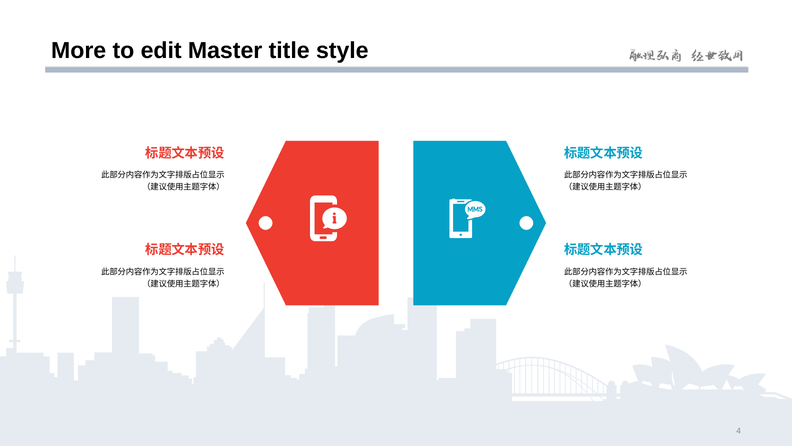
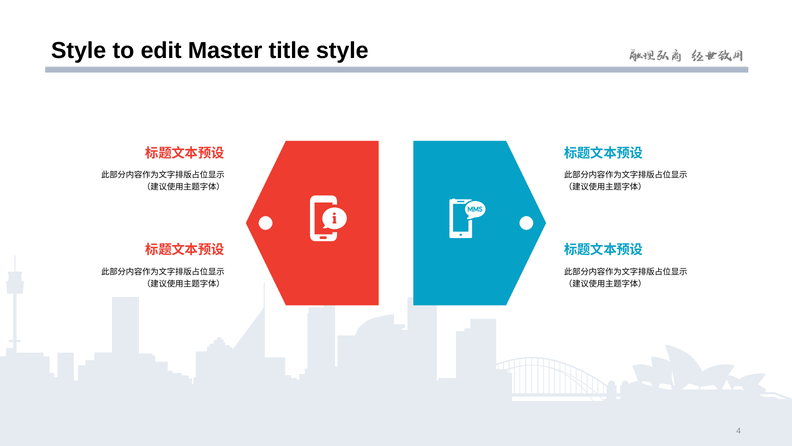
More at (79, 50): More -> Style
